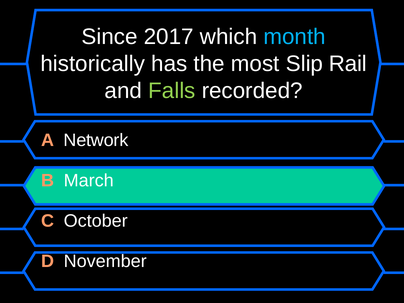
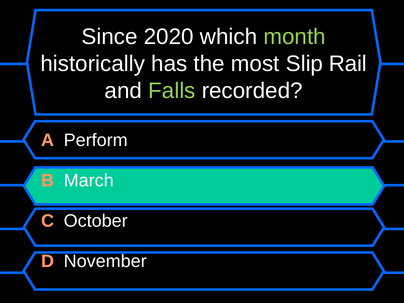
2017: 2017 -> 2020
month colour: light blue -> light green
Network: Network -> Perform
